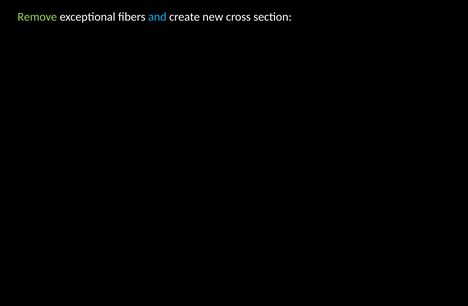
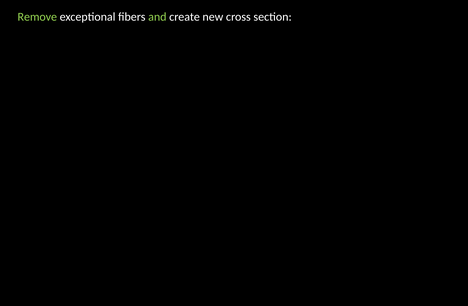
and colour: light blue -> light green
